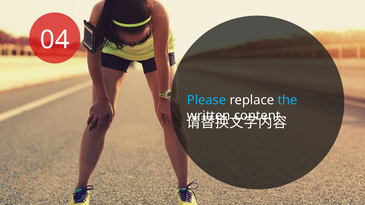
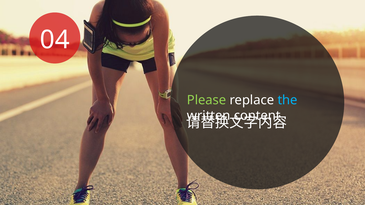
Please colour: light blue -> light green
